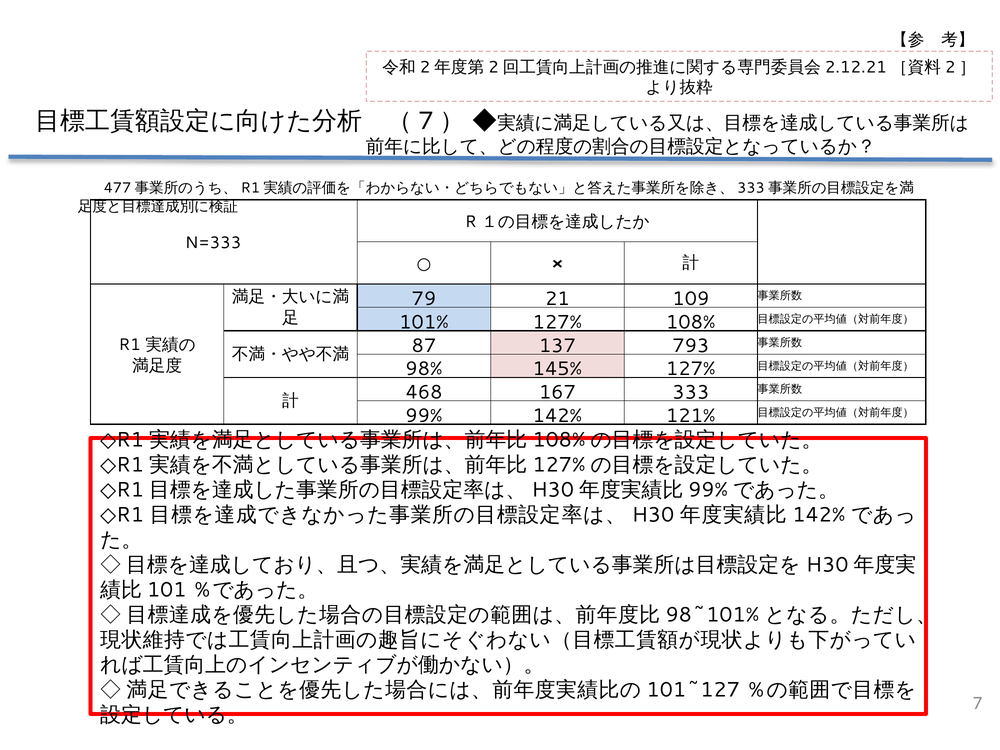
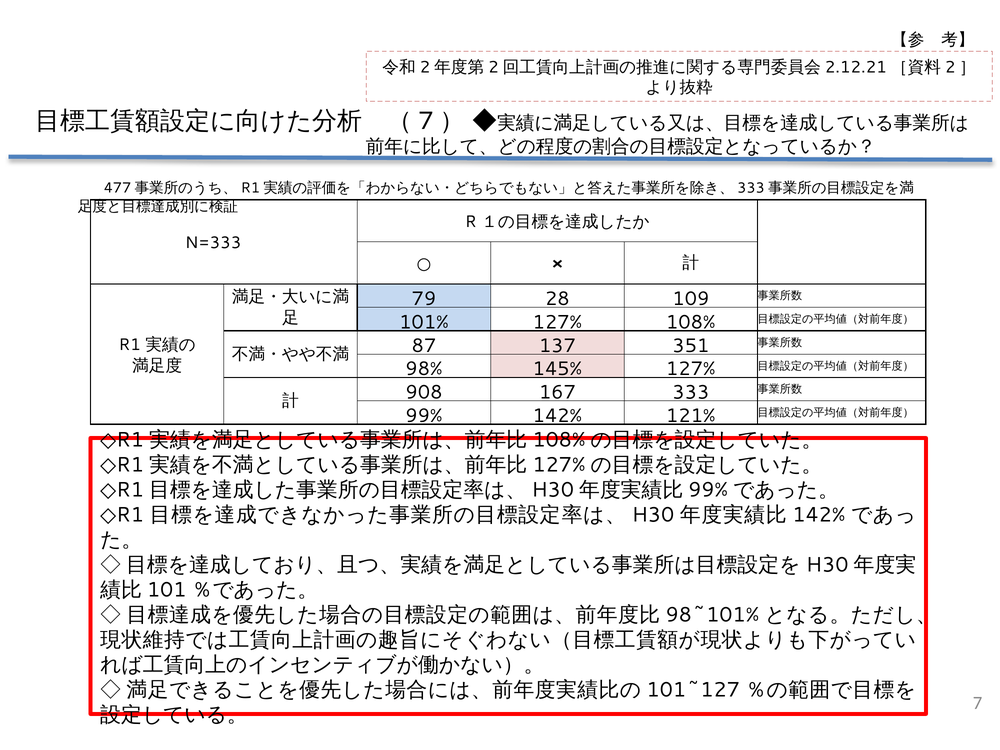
21: 21 -> 28
793: 793 -> 351
468: 468 -> 908
